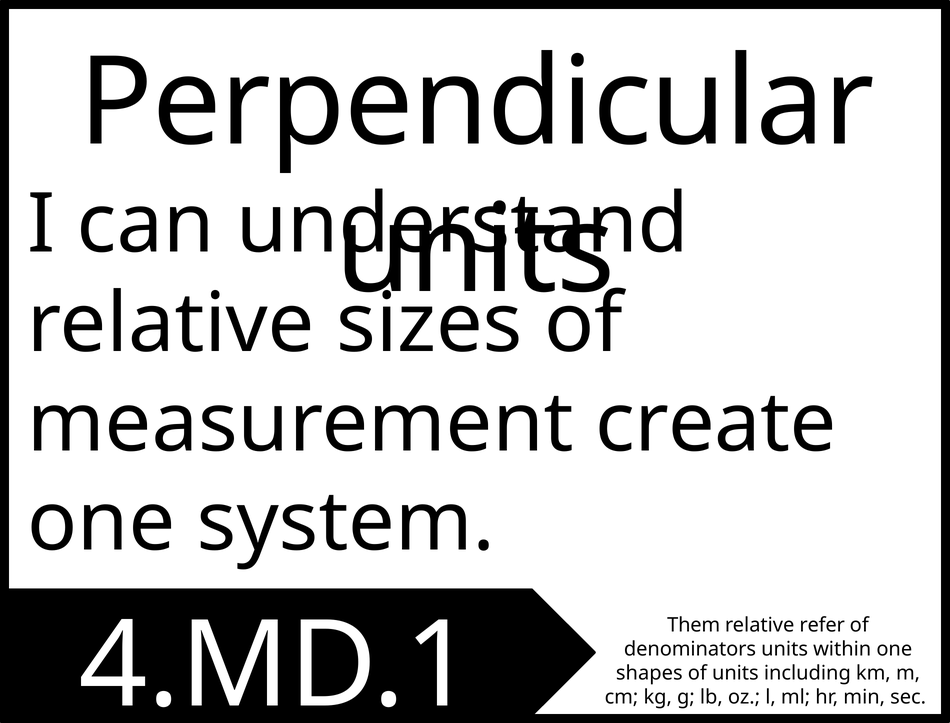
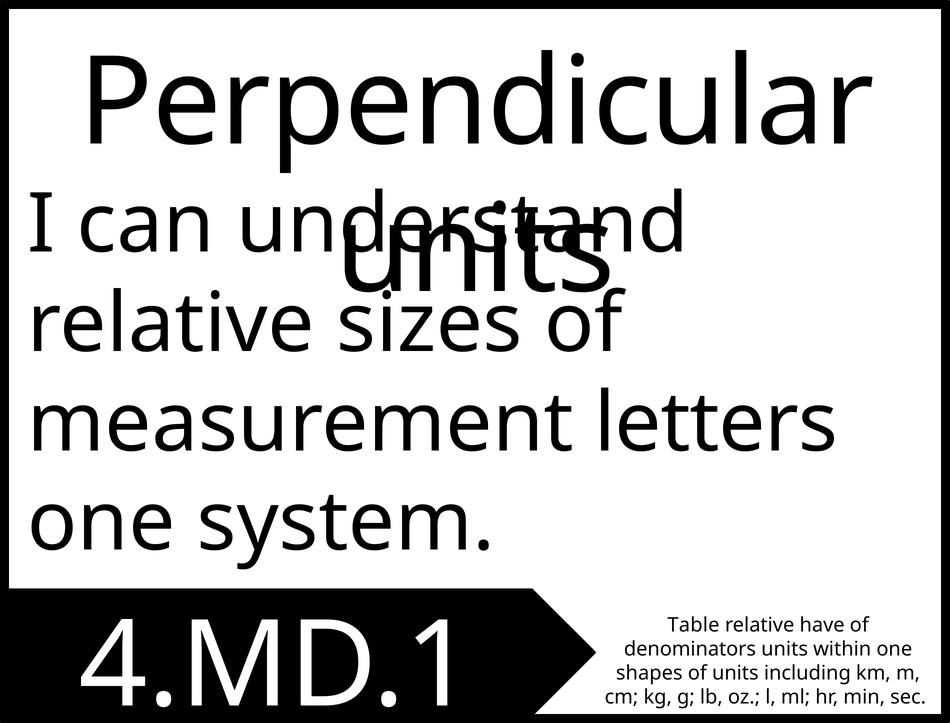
create: create -> letters
Them: Them -> Table
refer: refer -> have
